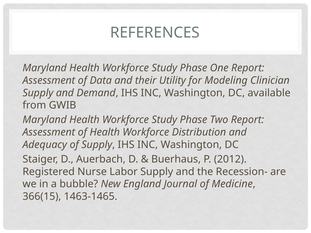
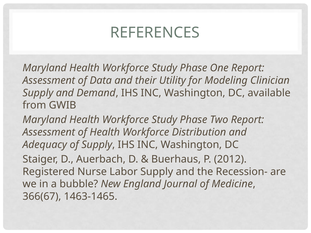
366(15: 366(15 -> 366(67
